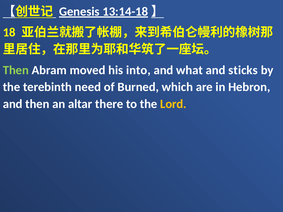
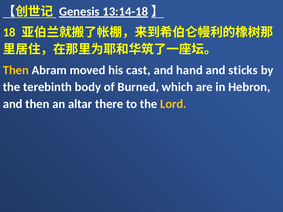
Then at (16, 70) colour: light green -> yellow
into: into -> cast
what: what -> hand
need: need -> body
